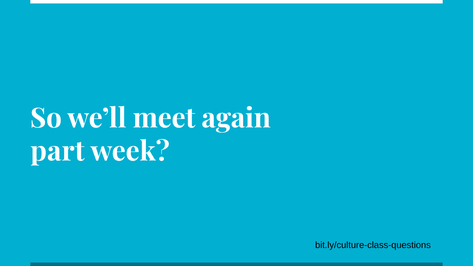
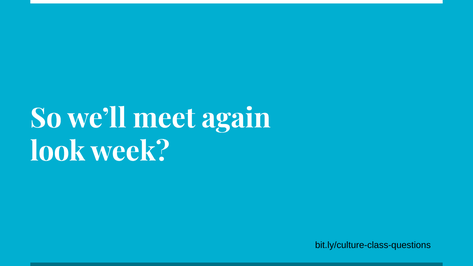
part: part -> look
